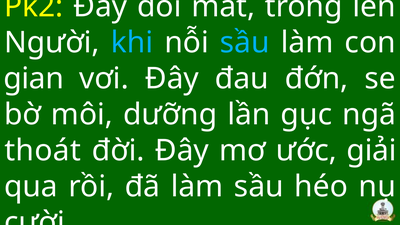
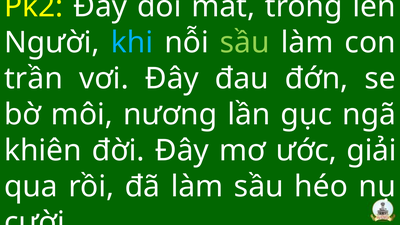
sầu at (245, 43) colour: light blue -> light green
gian: gian -> trần
dưỡng: dưỡng -> nương
thoát: thoát -> khiên
